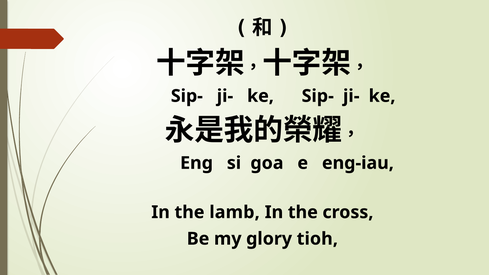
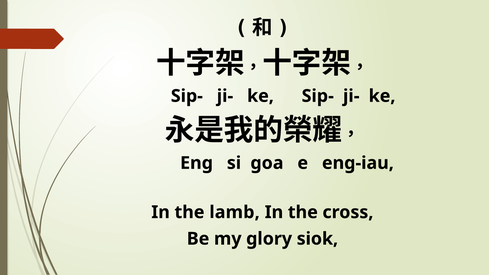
tioh: tioh -> siok
